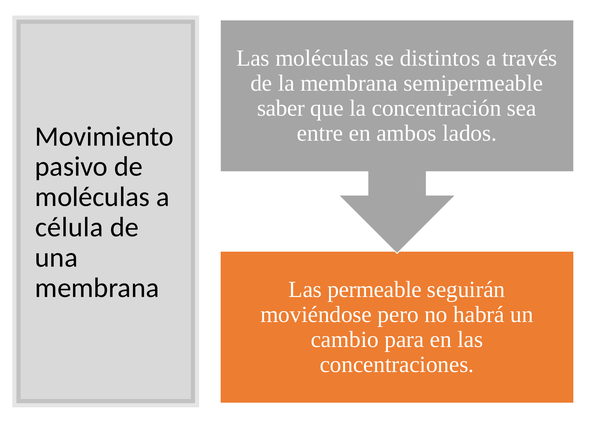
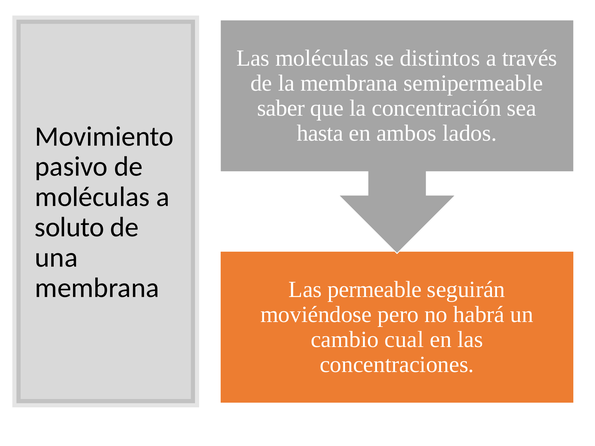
entre: entre -> hasta
célula: célula -> soluto
para: para -> cual
